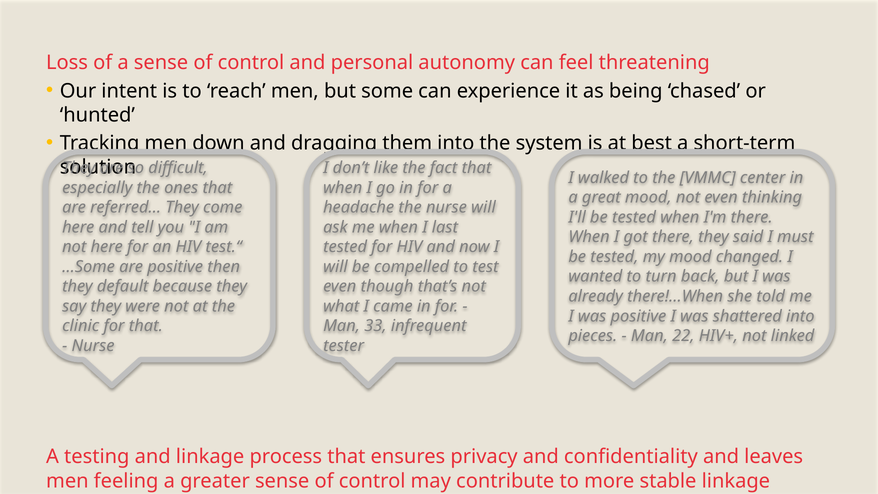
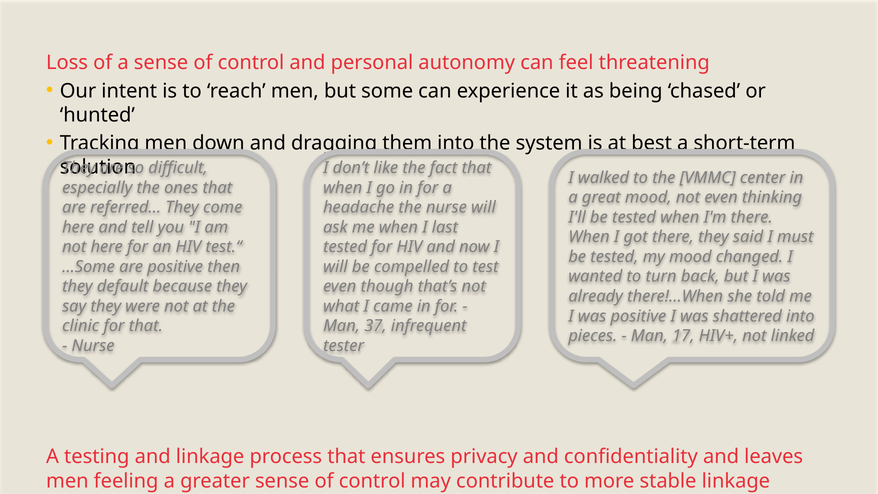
33: 33 -> 37
22: 22 -> 17
